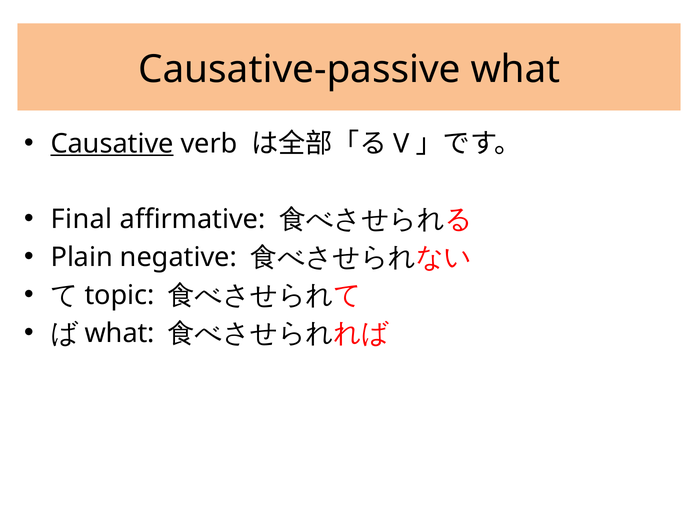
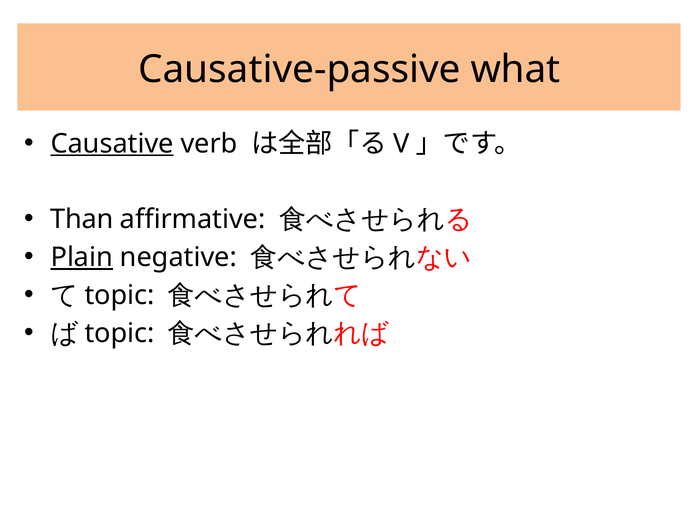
Final: Final -> Than
Plain underline: none -> present
what at (120, 334): what -> topic
